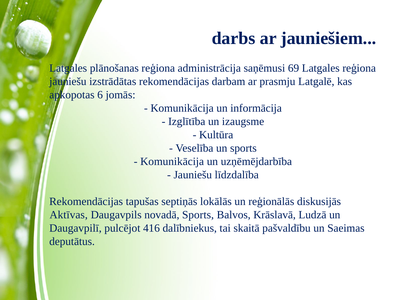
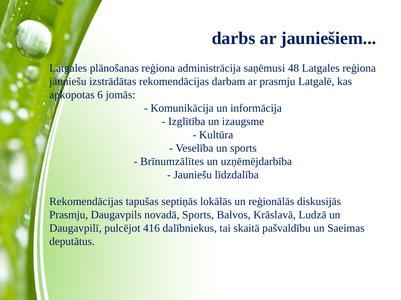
69: 69 -> 48
Komunikācija at (172, 162): Komunikācija -> Brīnumzālītes
Aktīvas at (69, 215): Aktīvas -> Prasmju
